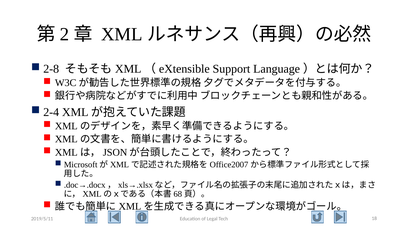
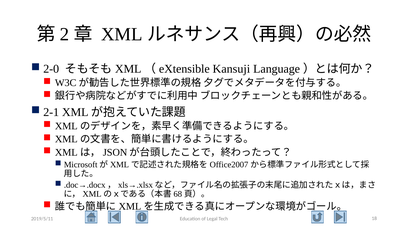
2-8: 2-8 -> 2-0
Support: Support -> Kansuji
2-4: 2-4 -> 2-1
